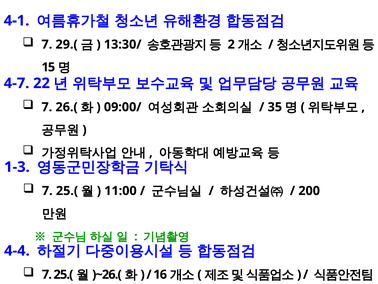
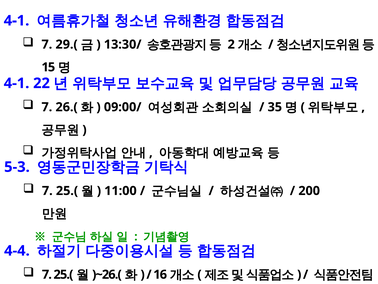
4-7 at (17, 83): 4-7 -> 4-1
1-3: 1-3 -> 5-3
